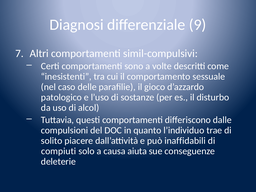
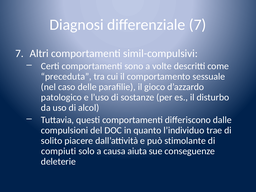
differenziale 9: 9 -> 7
inesistenti: inesistenti -> preceduta
inaffidabili: inaffidabili -> stimolante
